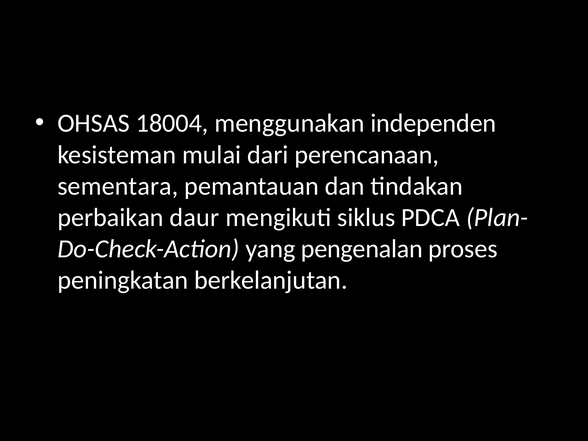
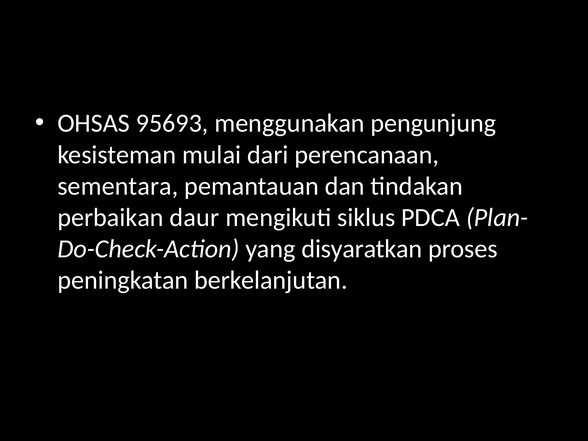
18004: 18004 -> 95693
independen: independen -> pengunjung
pengenalan: pengenalan -> disyaratkan
